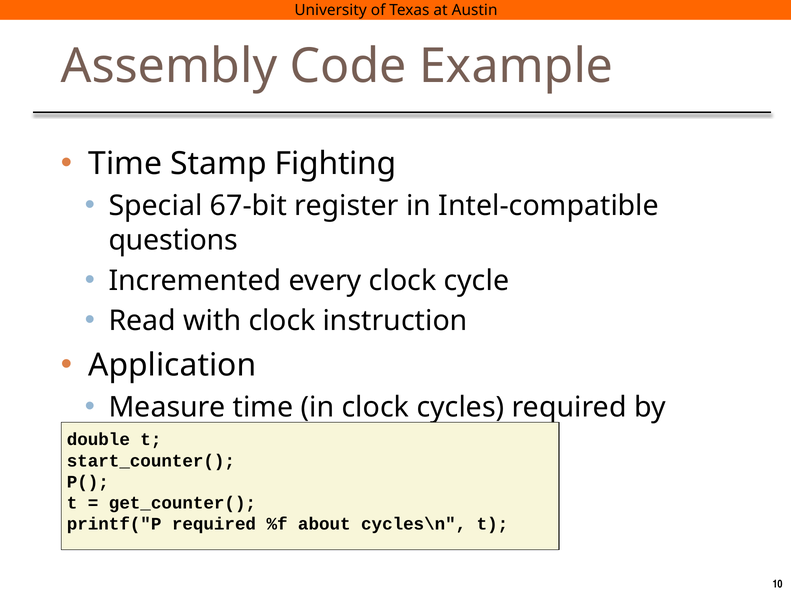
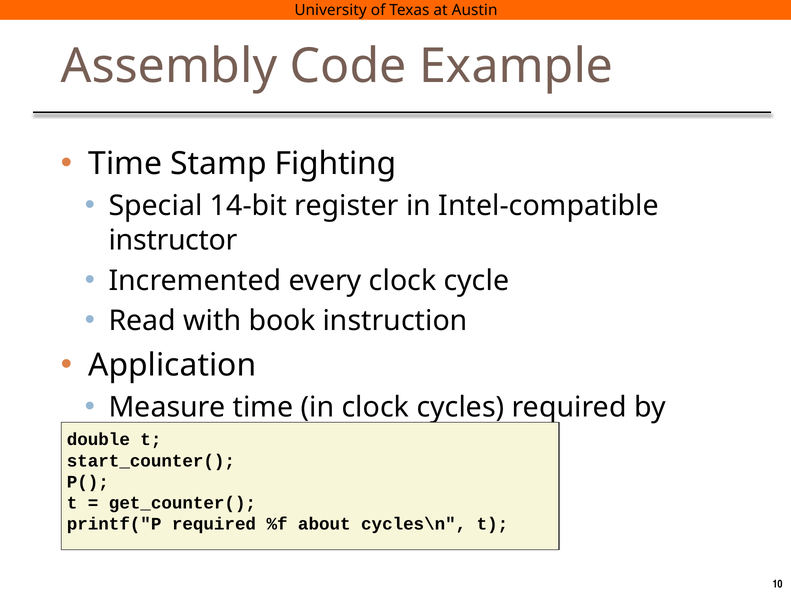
67-bit: 67-bit -> 14-bit
questions: questions -> instructor
with clock: clock -> book
